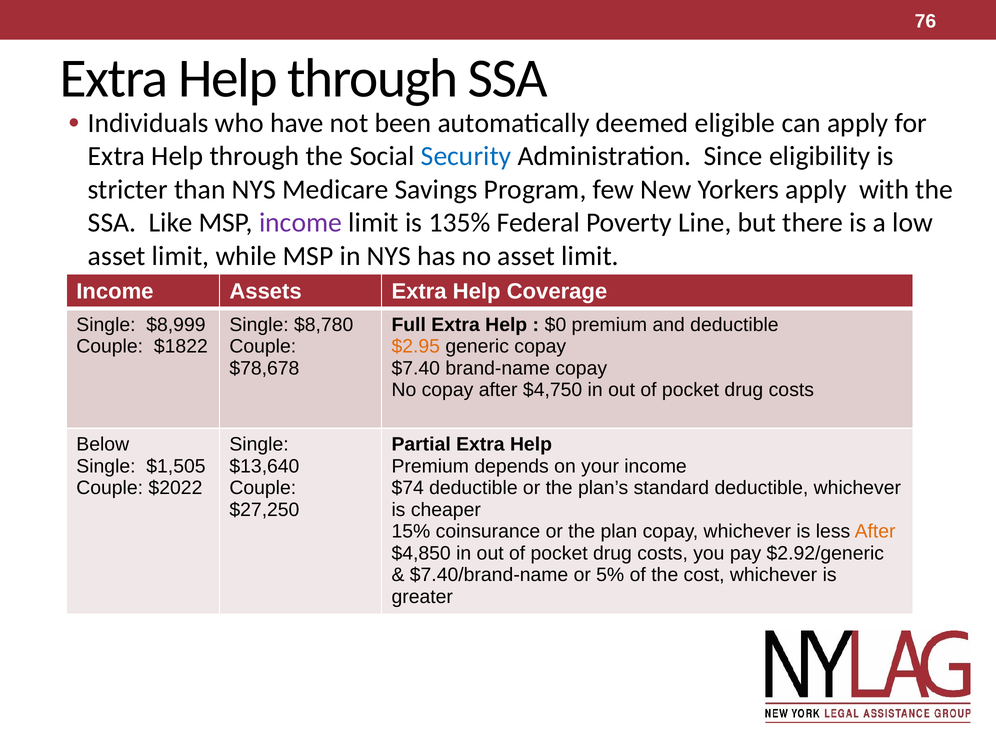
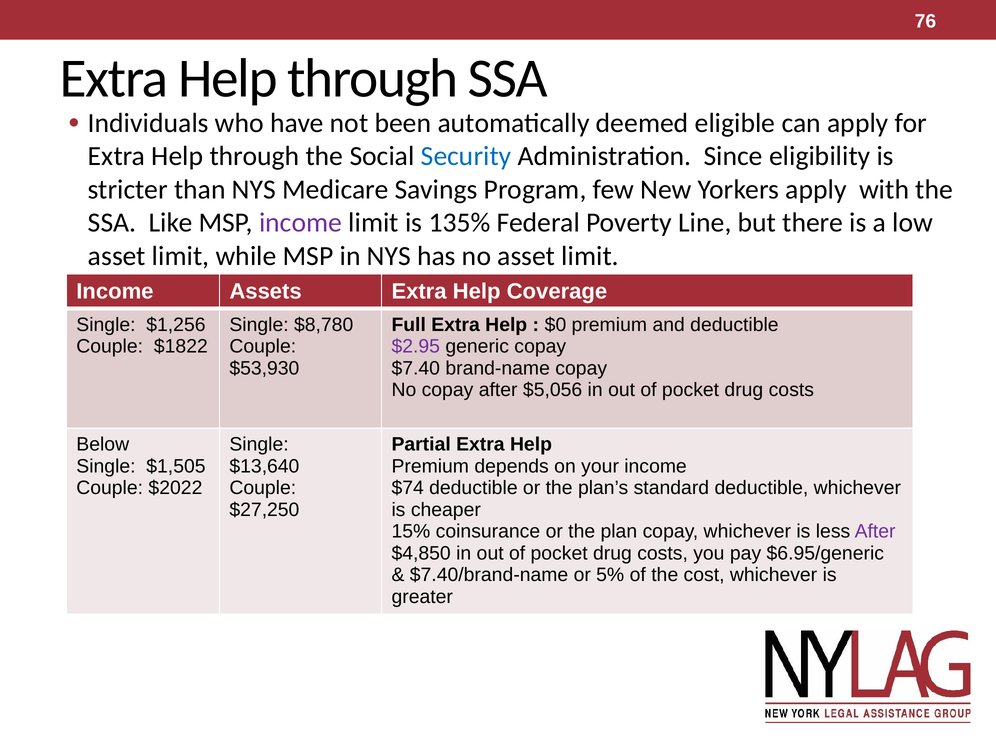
$8,999: $8,999 -> $1,256
$2.95 colour: orange -> purple
$78,678: $78,678 -> $53,930
$4,750: $4,750 -> $5,056
After at (875, 531) colour: orange -> purple
$2.92/generic: $2.92/generic -> $6.95/generic
